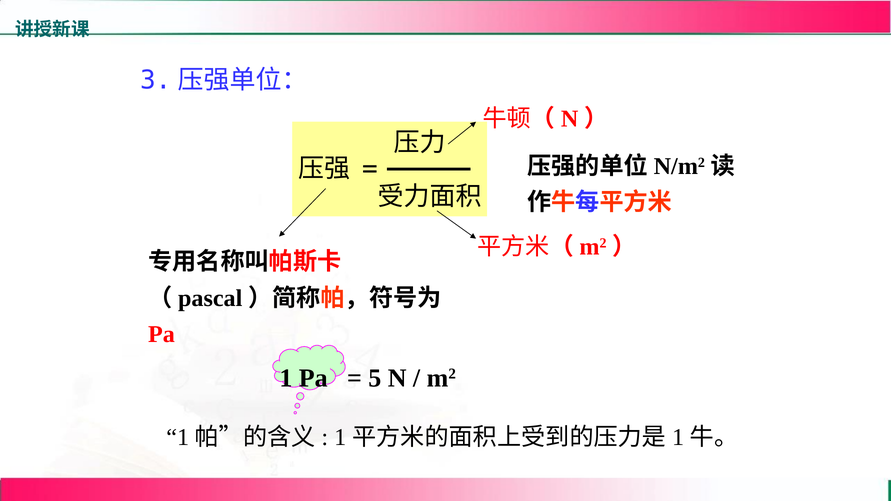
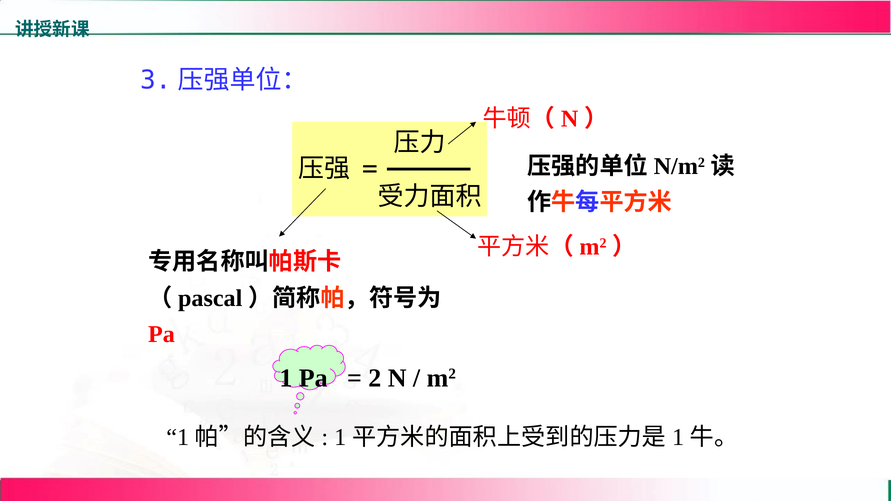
5: 5 -> 2
